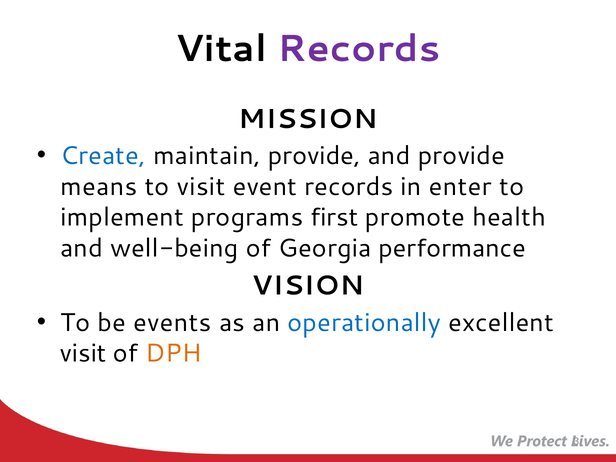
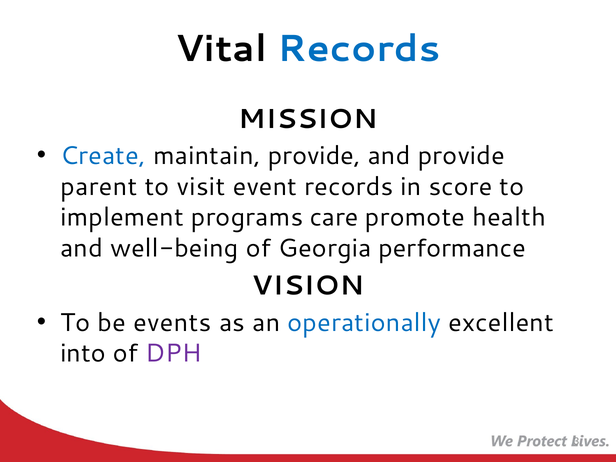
Records at (359, 49) colour: purple -> blue
means: means -> parent
enter: enter -> score
first: first -> care
visit at (83, 353): visit -> into
DPH colour: orange -> purple
